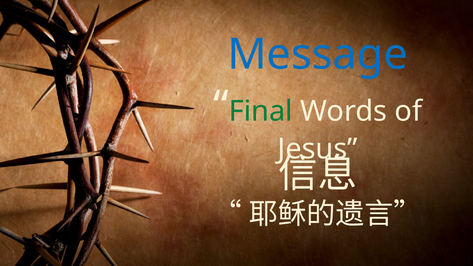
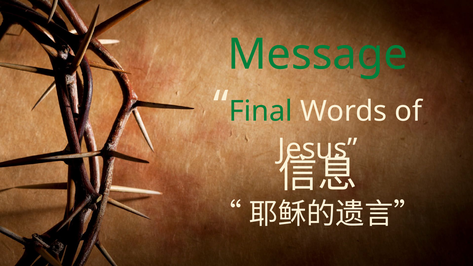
Message colour: blue -> green
